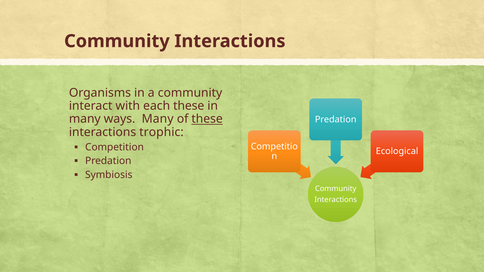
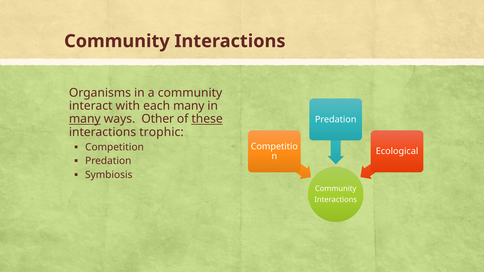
each these: these -> many
many at (85, 119) underline: none -> present
ways Many: Many -> Other
